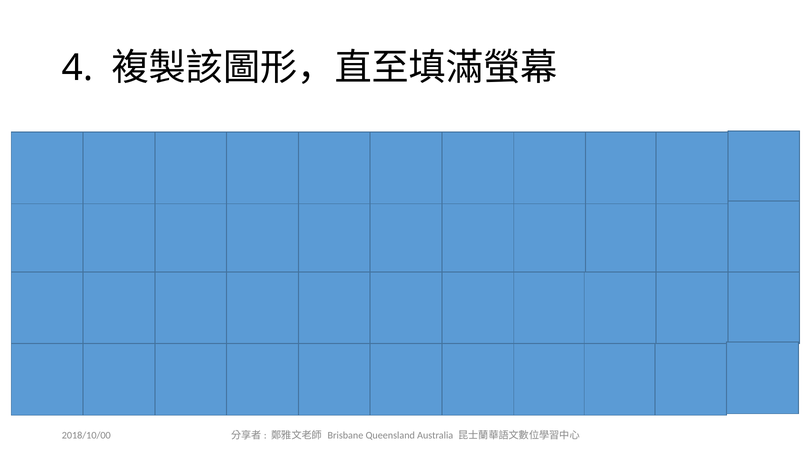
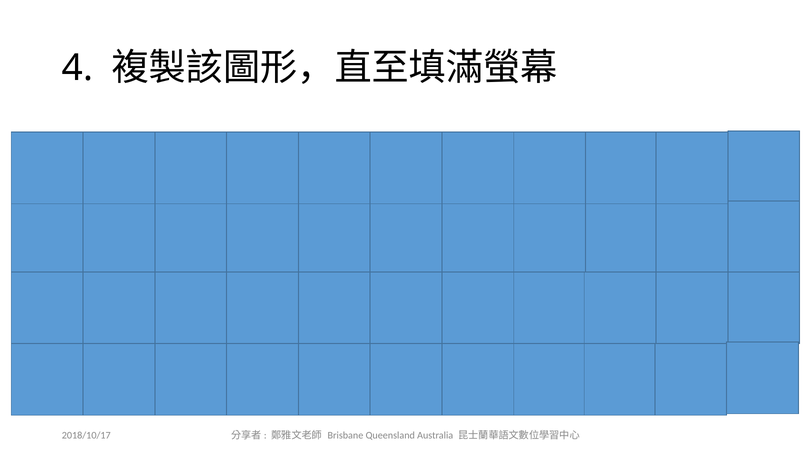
2018/10/00: 2018/10/00 -> 2018/10/17
